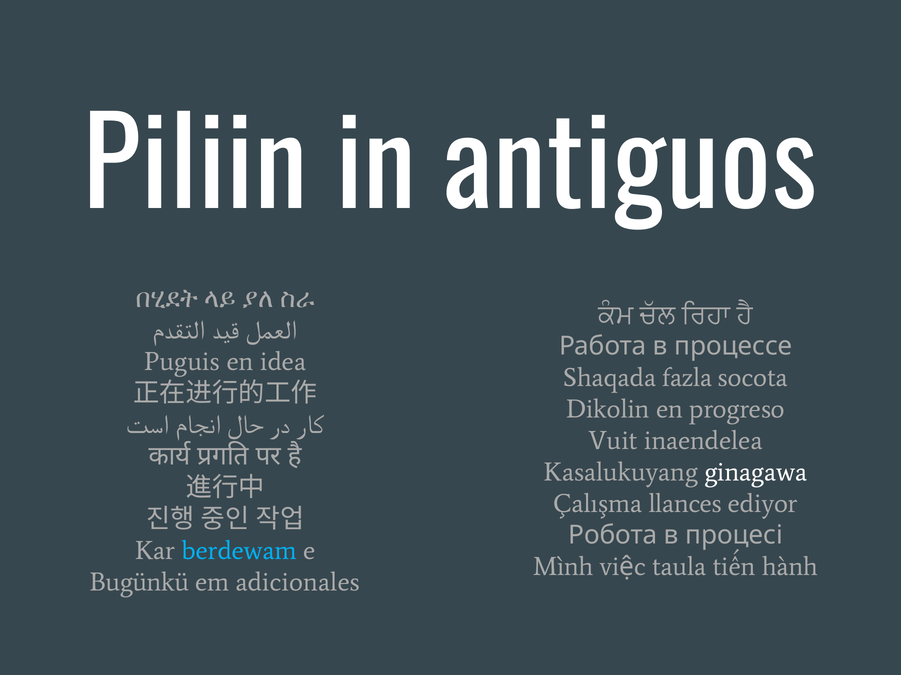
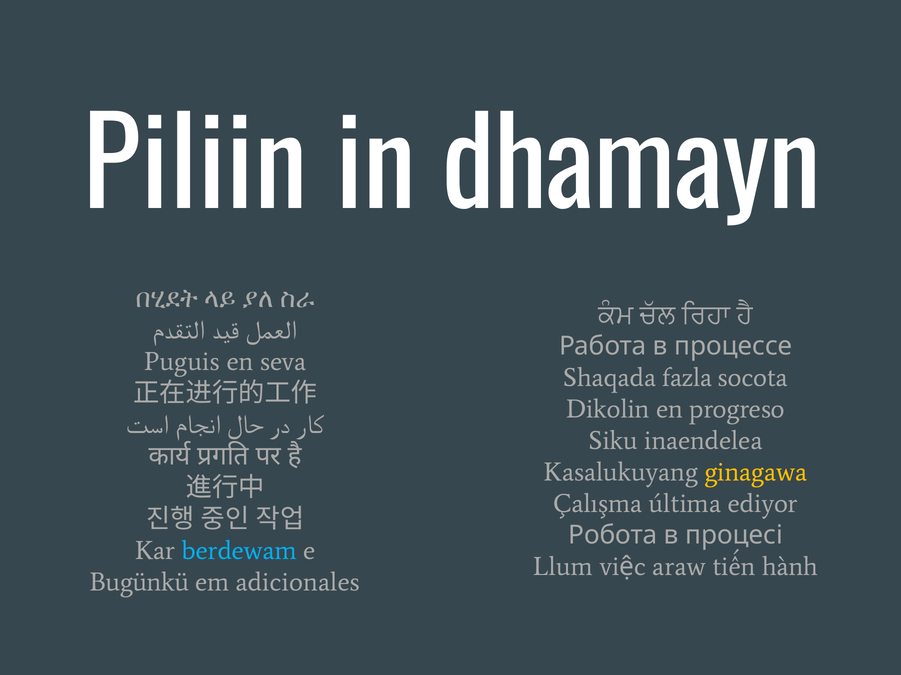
antiguos: antiguos -> dhamayn
idea: idea -> seva
Vuit: Vuit -> Siku
ginagawa colour: white -> yellow
llances: llances -> última
Mình: Mình -> Llum
taula: taula -> araw
